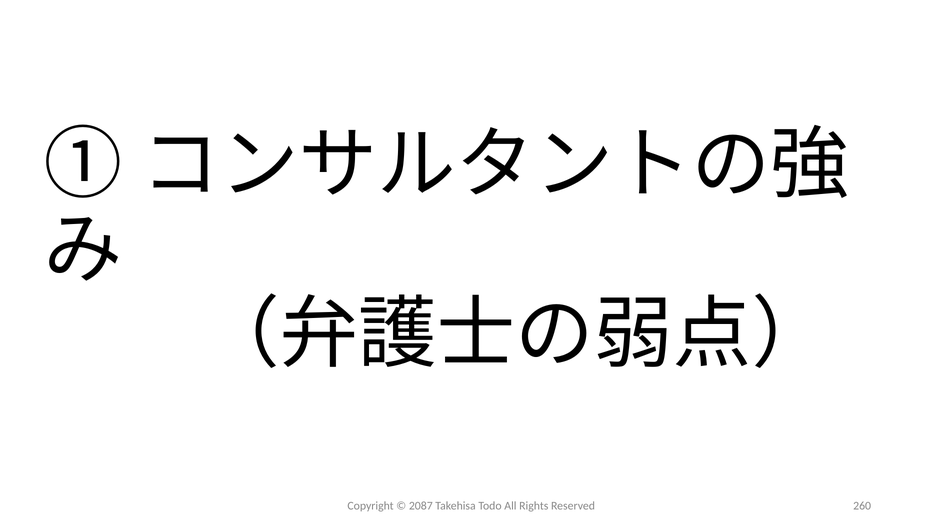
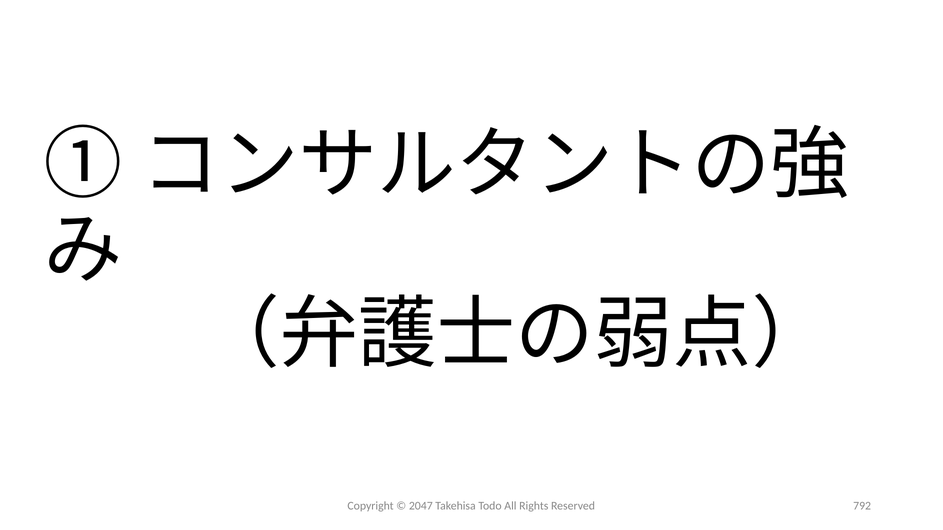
2087: 2087 -> 2047
260: 260 -> 792
